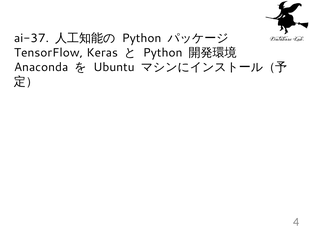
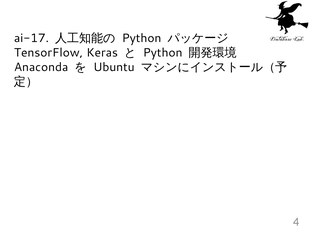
ai-37: ai-37 -> ai-17
